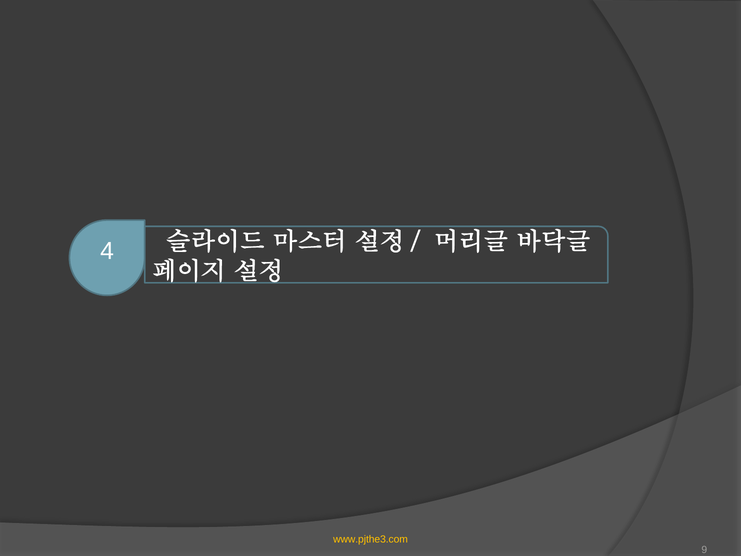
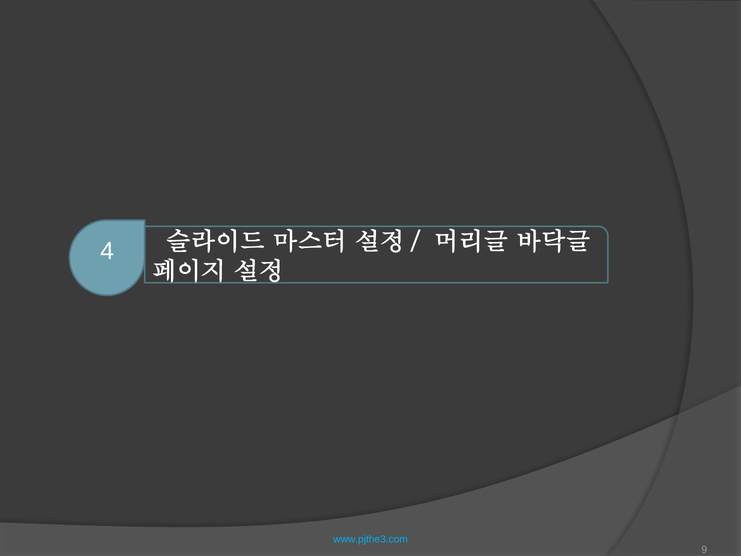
www.pjthe3.com colour: yellow -> light blue
